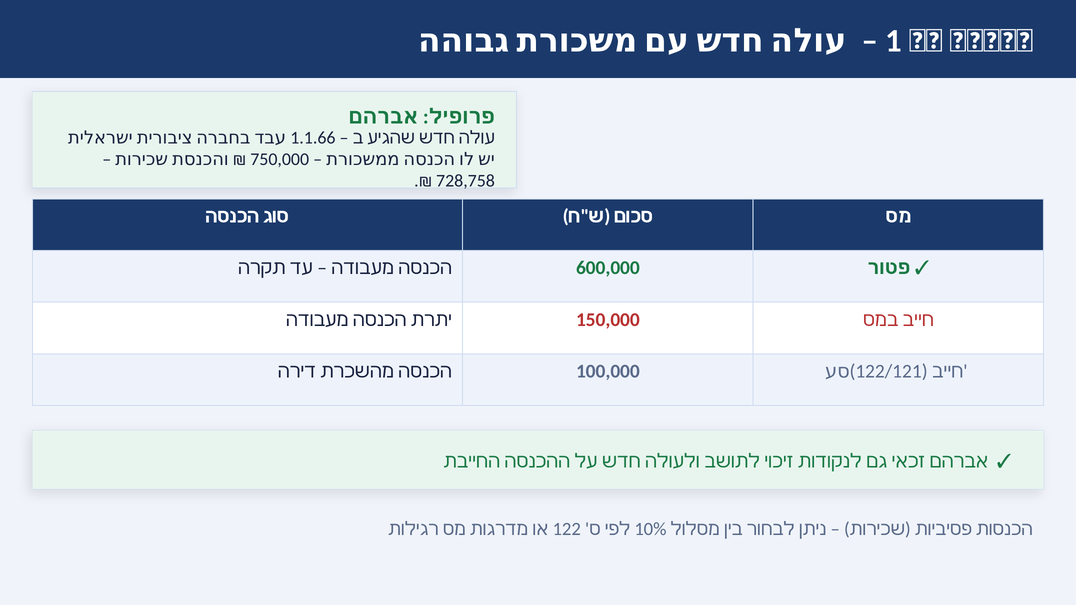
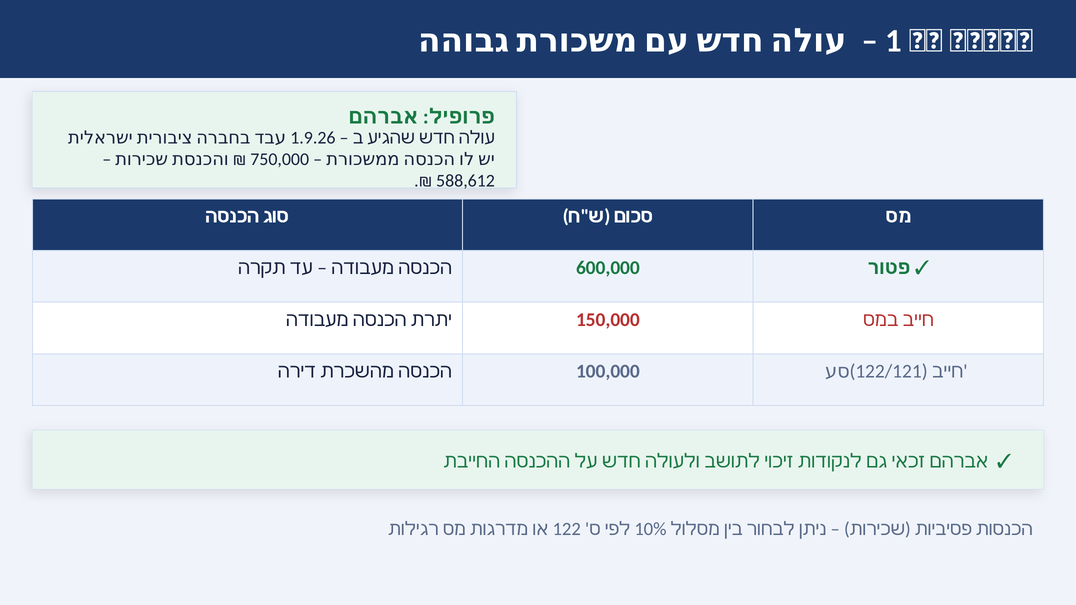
1.1.66: 1.1.66 -> 1.9.26
728,758: 728,758 -> 588,612
